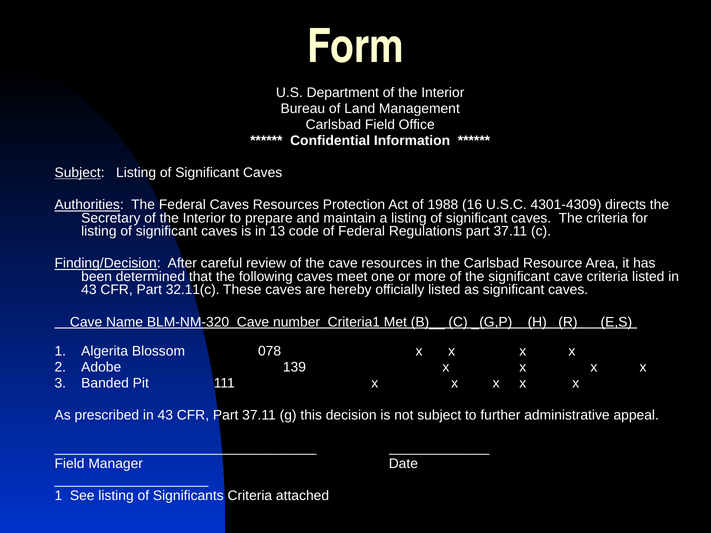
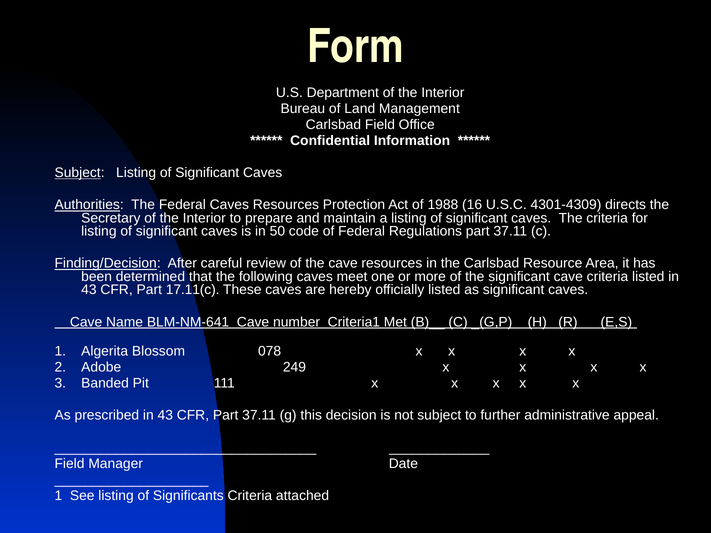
13: 13 -> 50
32.11(c: 32.11(c -> 17.11(c
BLM-NM-320: BLM-NM-320 -> BLM-NM-641
139: 139 -> 249
